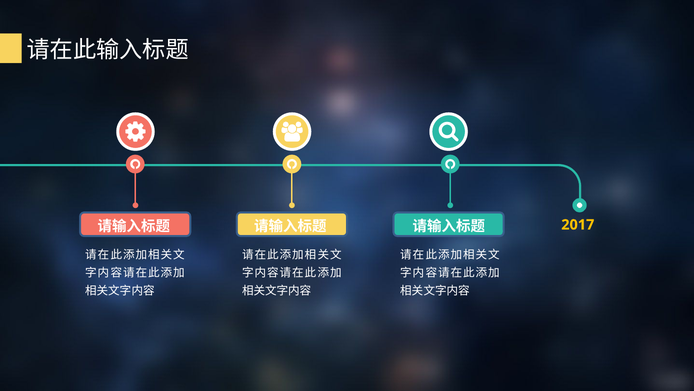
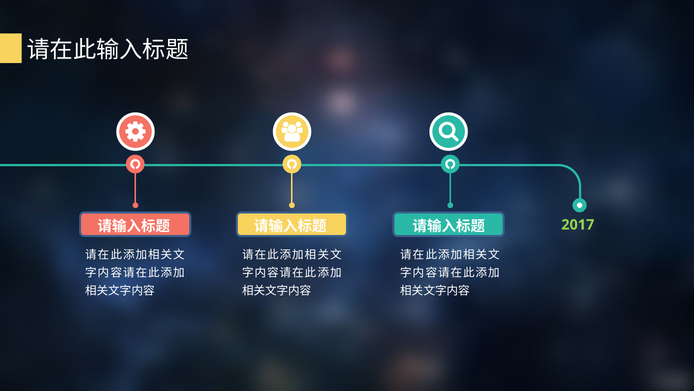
2017 colour: yellow -> light green
